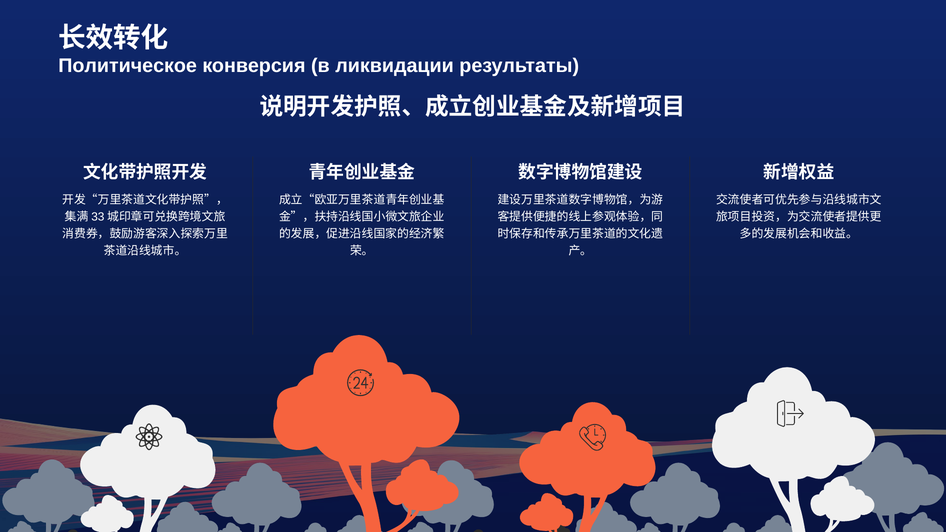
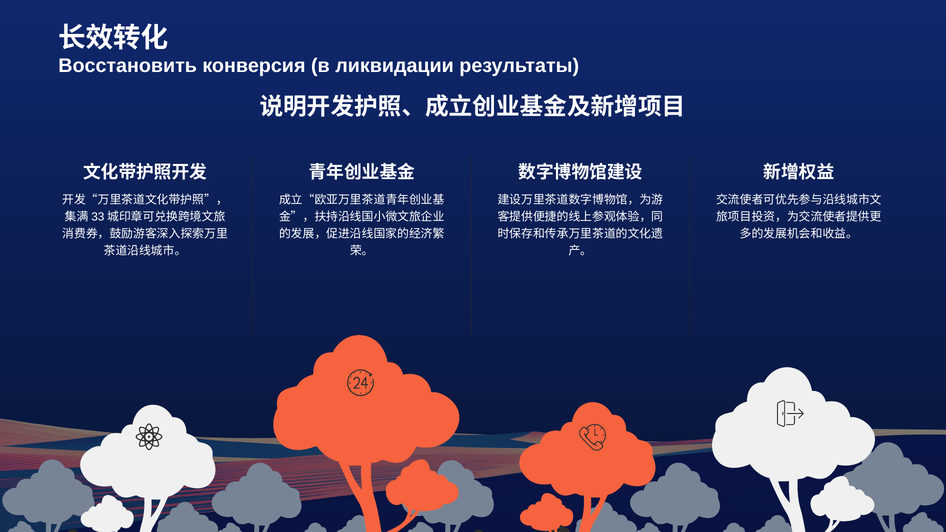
Политическое: Политическое -> Восстановить
